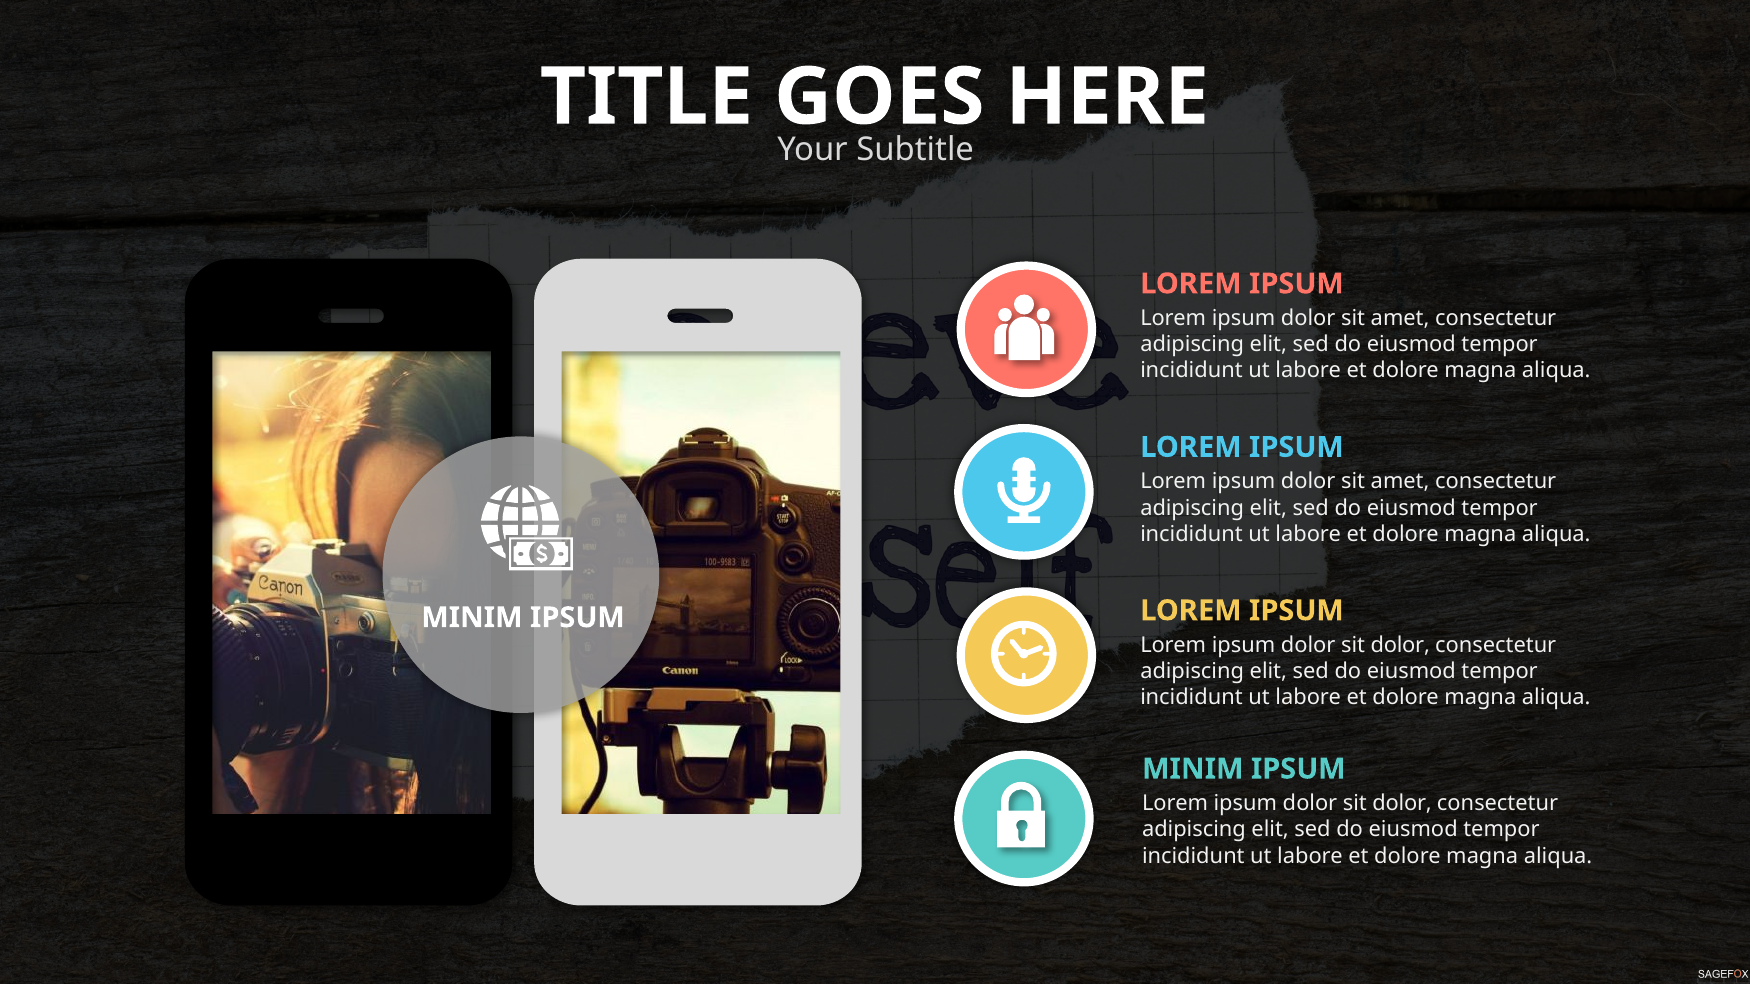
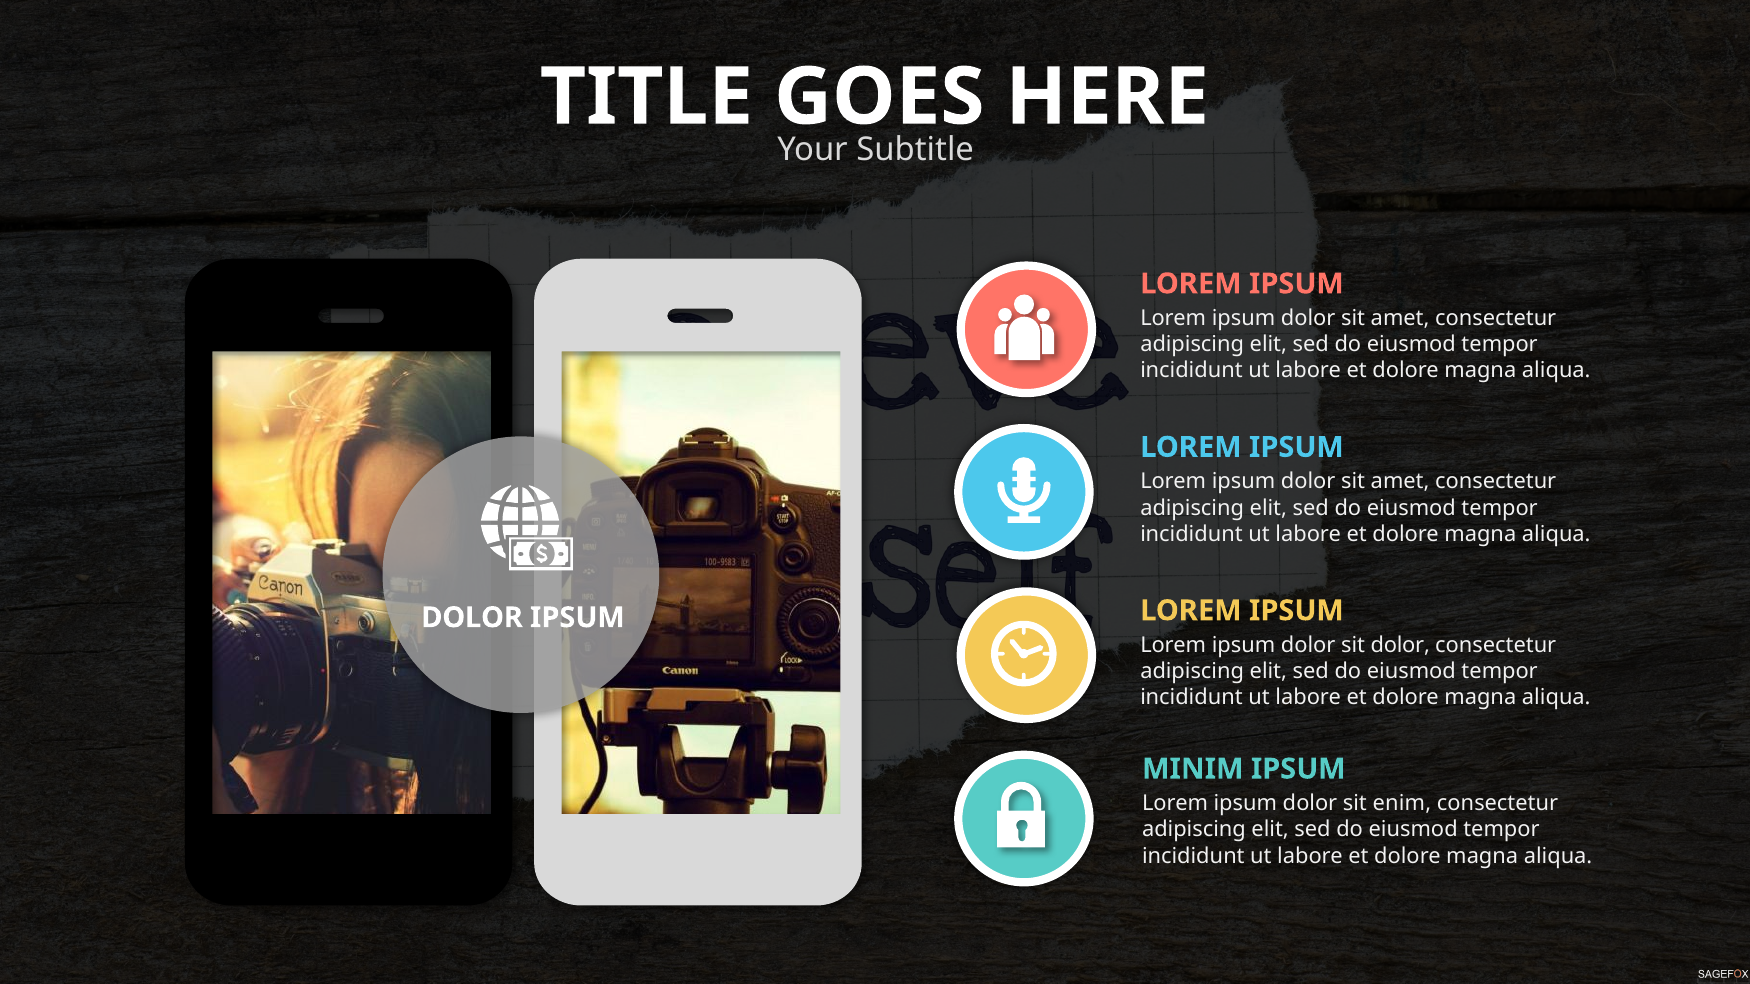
MINIM at (472, 618): MINIM -> DOLOR
dolor at (1402, 804): dolor -> enim
